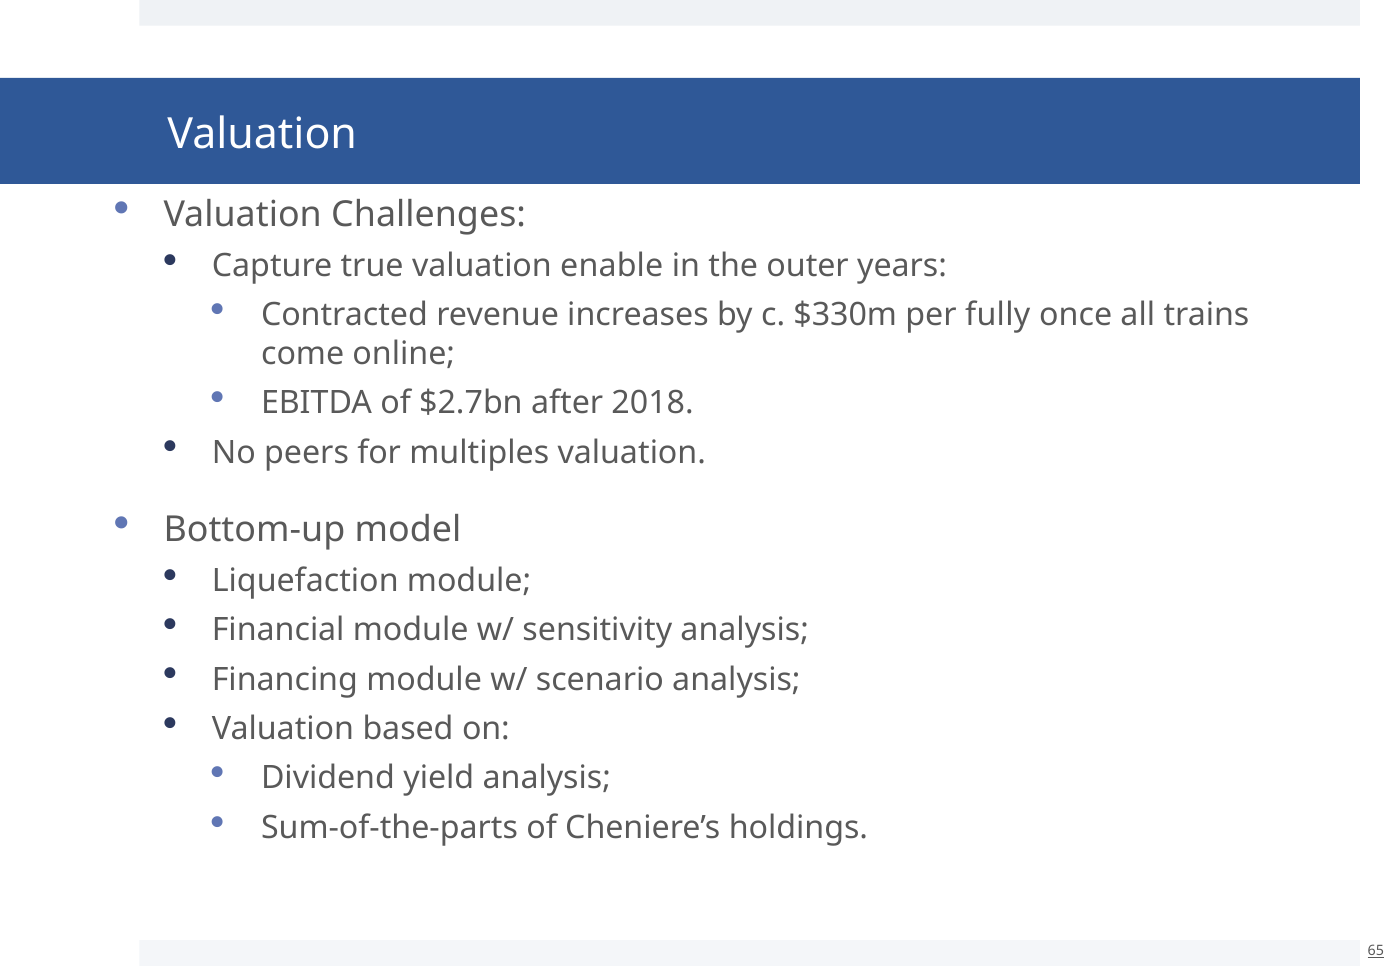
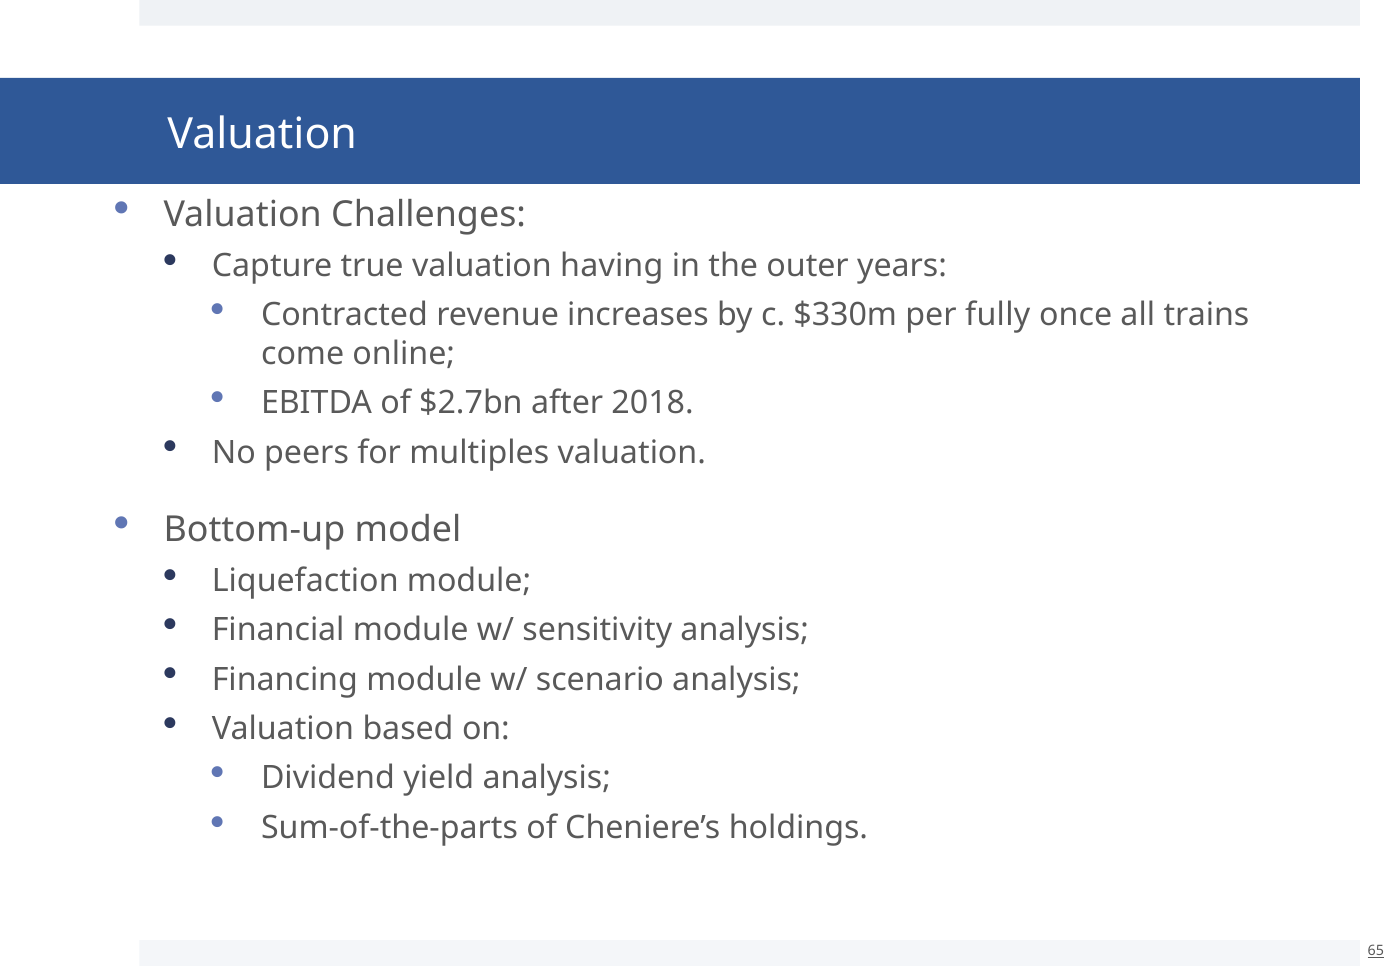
enable: enable -> having
